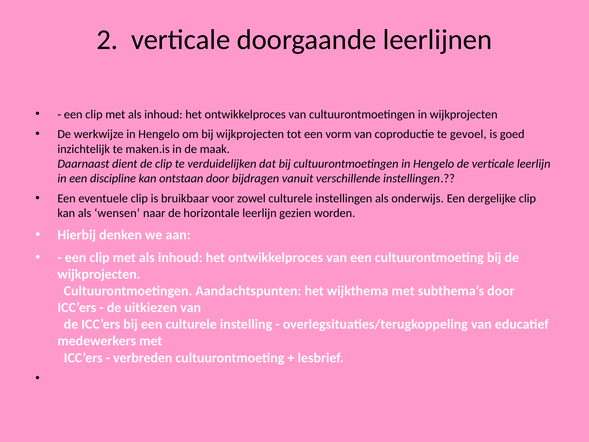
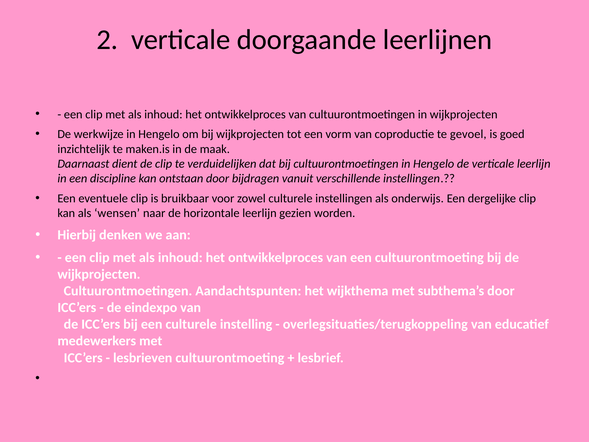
uitkiezen: uitkiezen -> eindexpo
verbreden: verbreden -> lesbrieven
